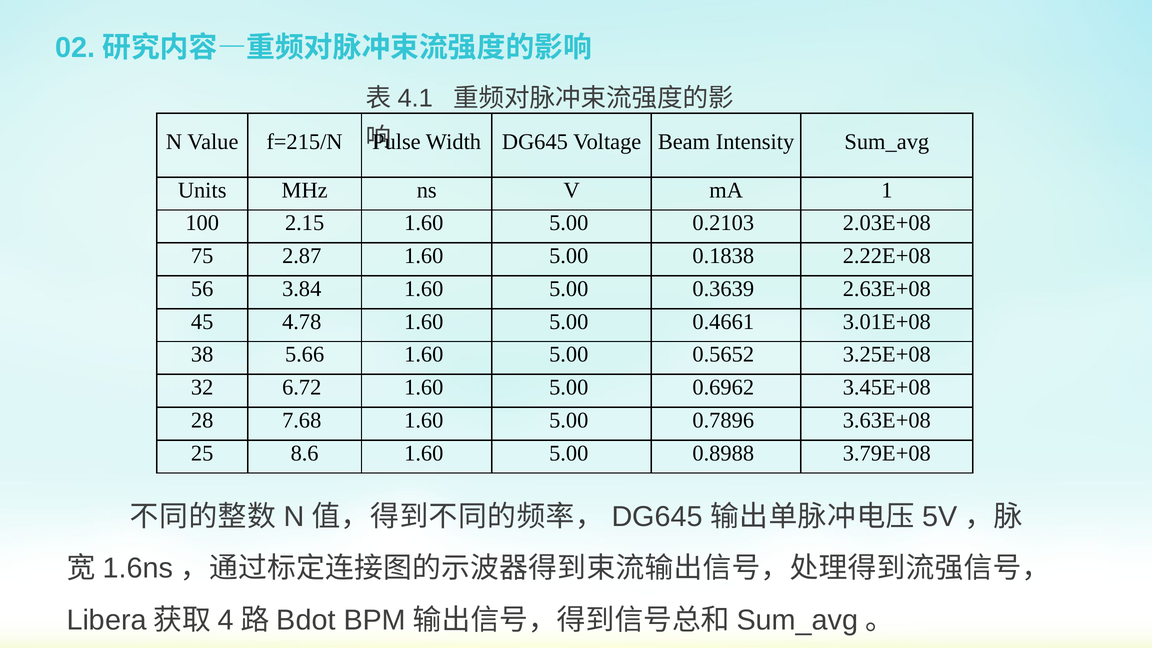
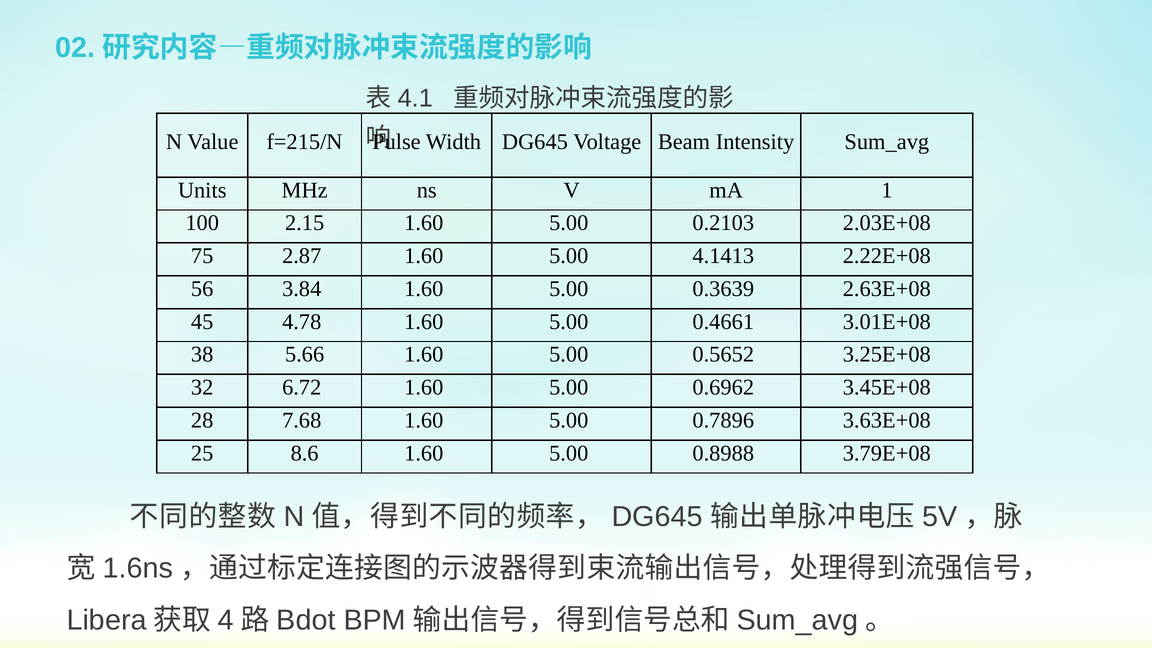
0.1838: 0.1838 -> 4.1413
